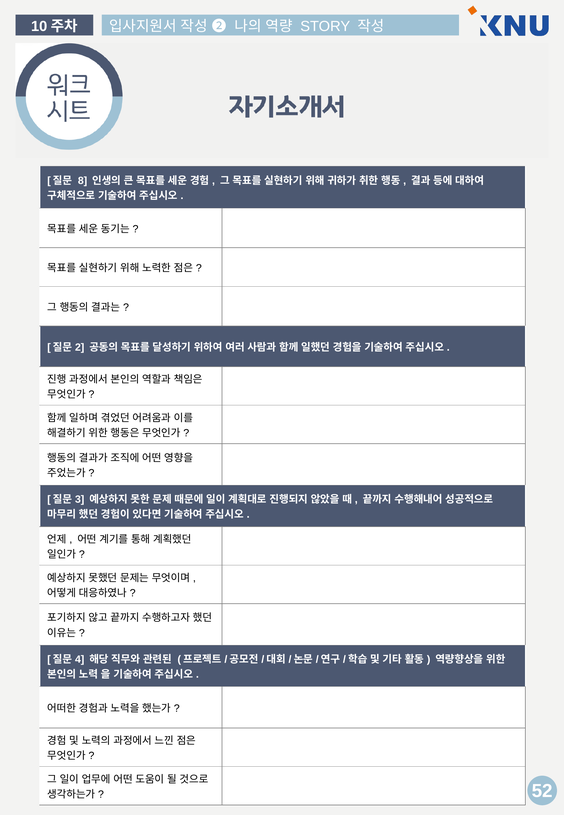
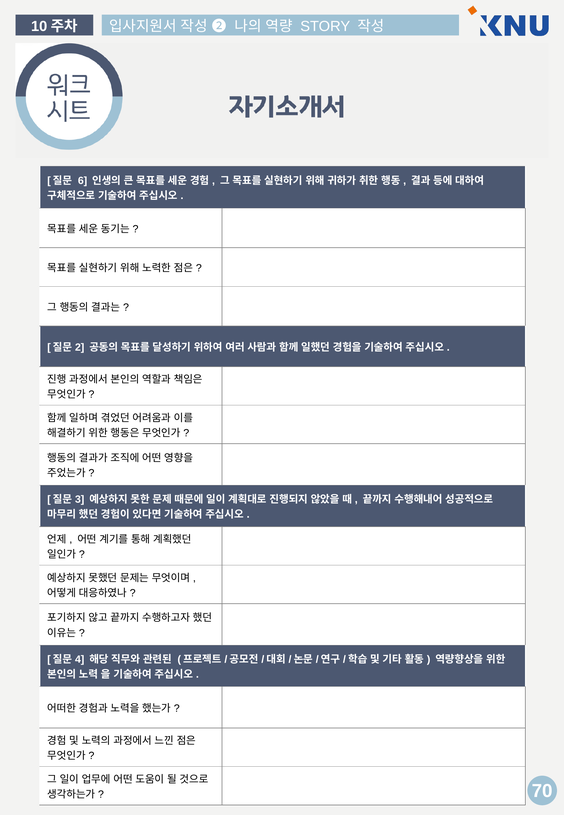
8: 8 -> 6
52: 52 -> 70
